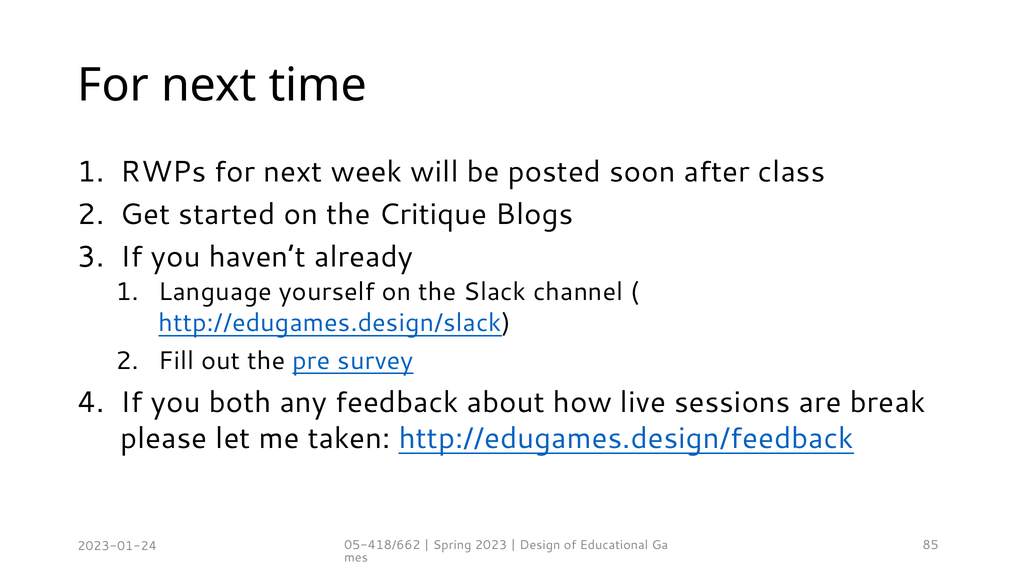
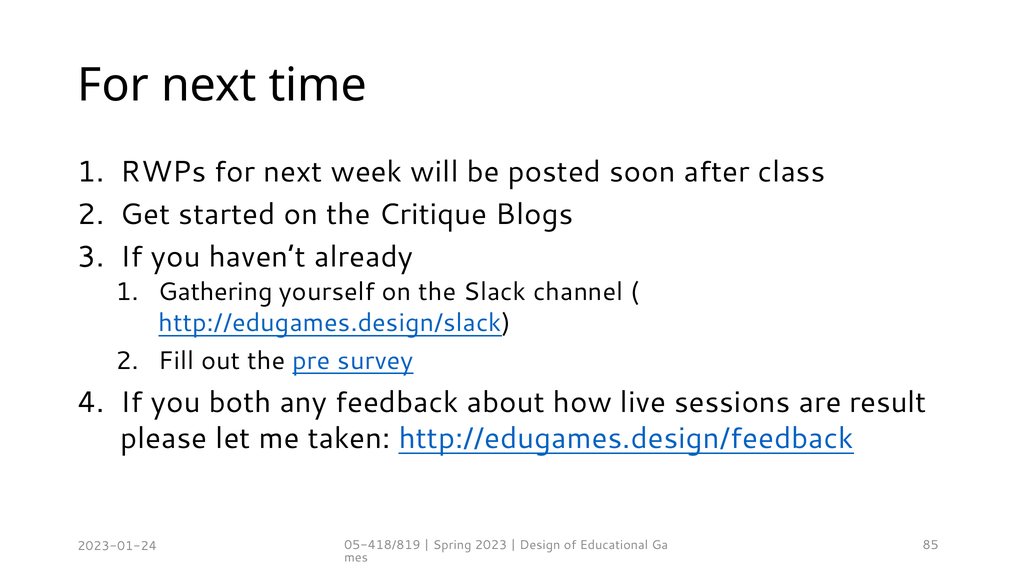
Language: Language -> Gathering
break: break -> result
05-418/662: 05-418/662 -> 05-418/819
